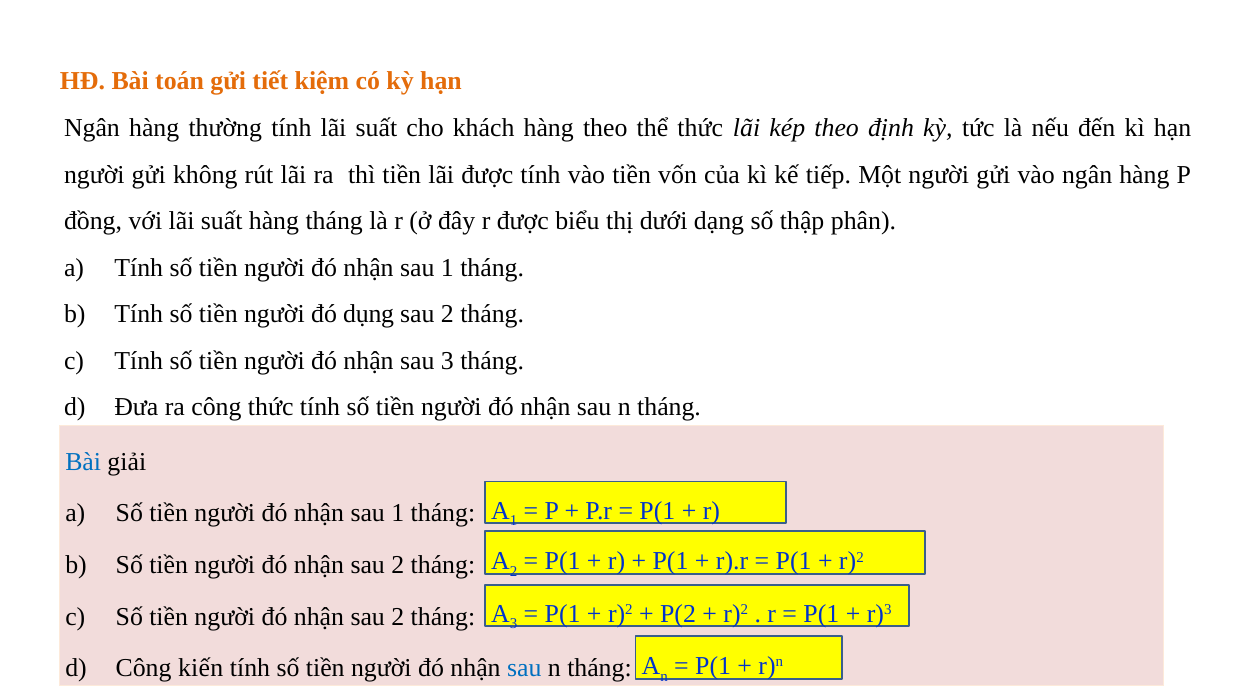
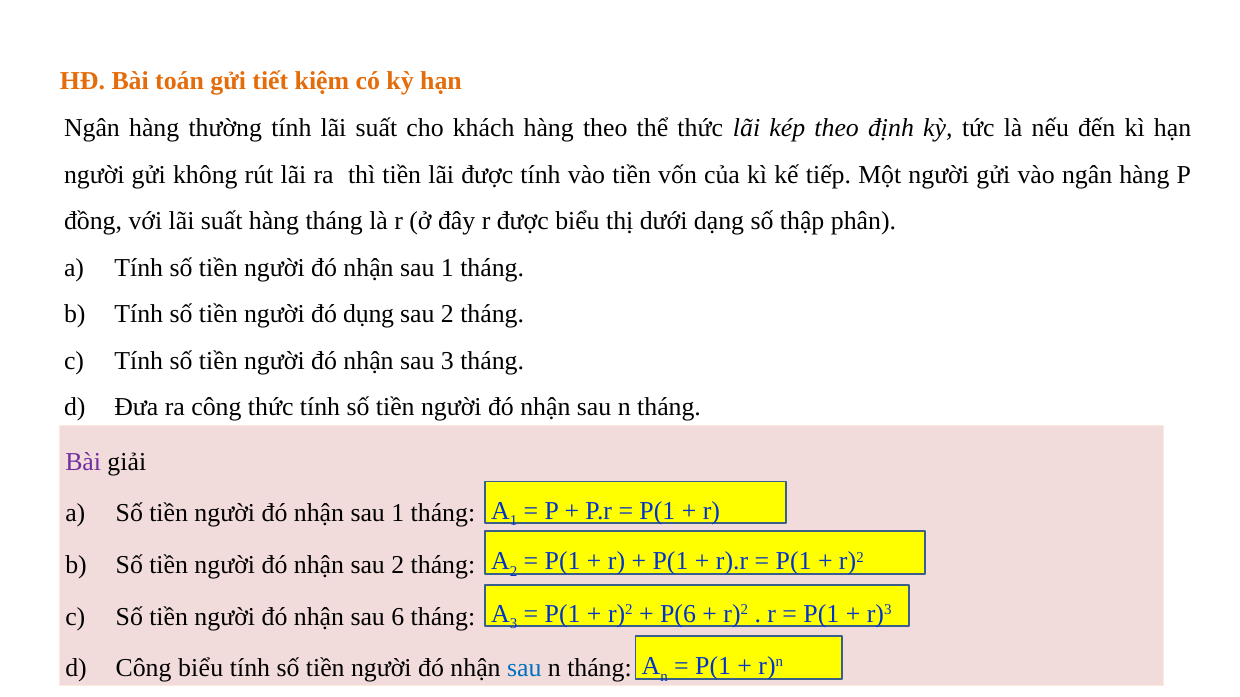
Bài at (83, 462) colour: blue -> purple
P(2: P(2 -> P(6
2 at (398, 617): 2 -> 6
Công kiến: kiến -> biểu
